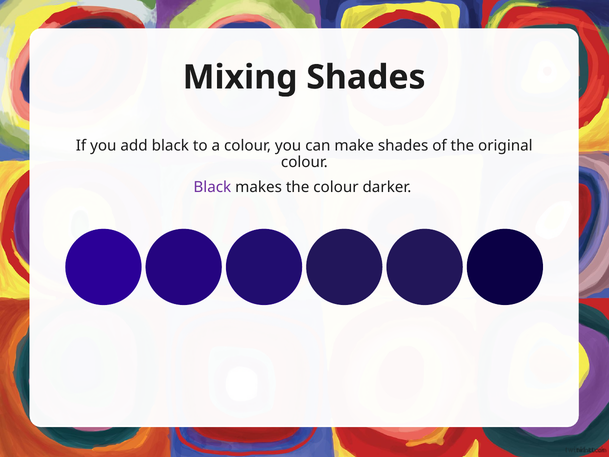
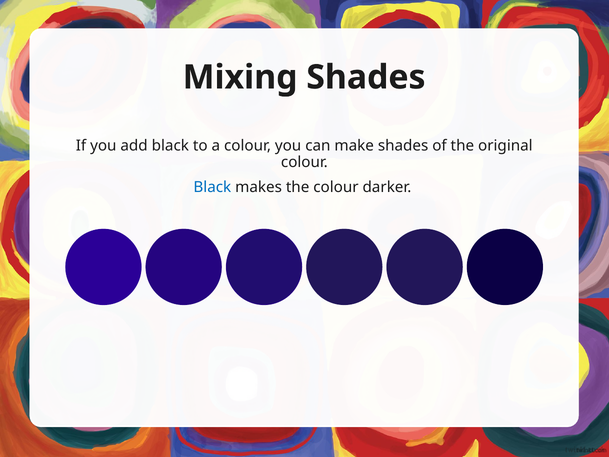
Black at (212, 187) colour: purple -> blue
